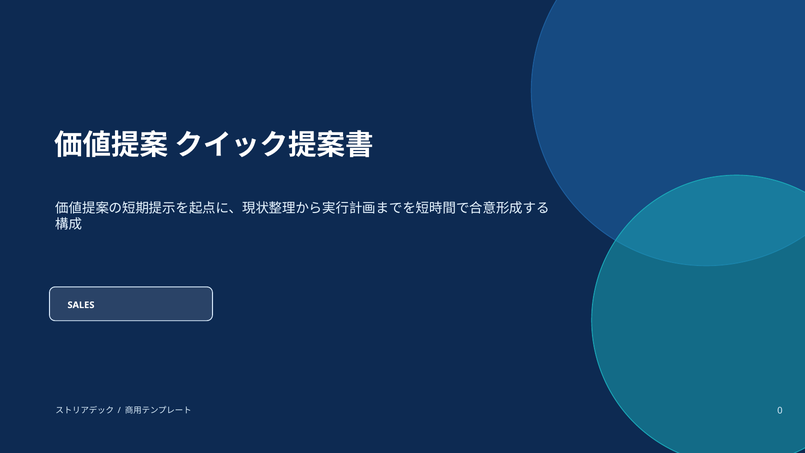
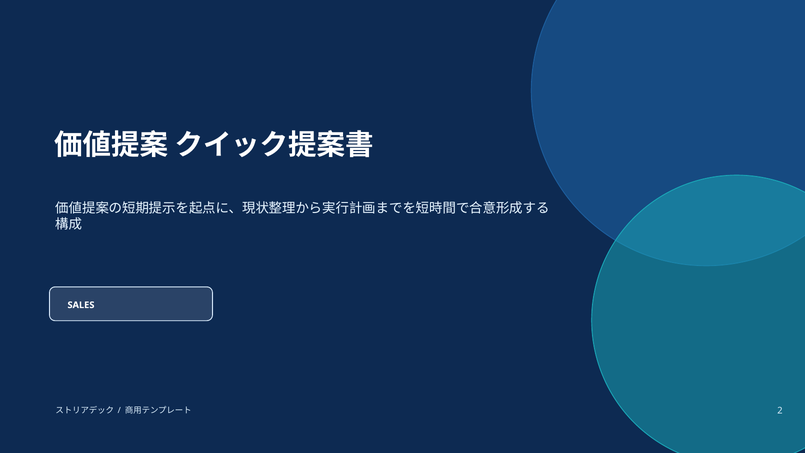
0: 0 -> 2
